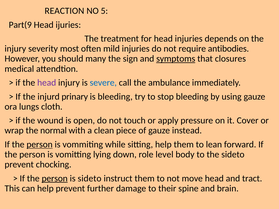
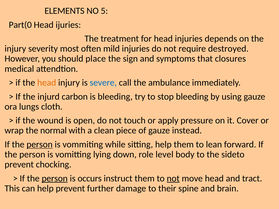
REACTION: REACTION -> ELEMENTS
Part(9: Part(9 -> Part(0
antibodies: antibodies -> destroyed
many: many -> place
symptoms underline: present -> none
head at (47, 83) colour: purple -> orange
prinary: prinary -> carbon
is sideto: sideto -> occurs
not at (173, 179) underline: none -> present
